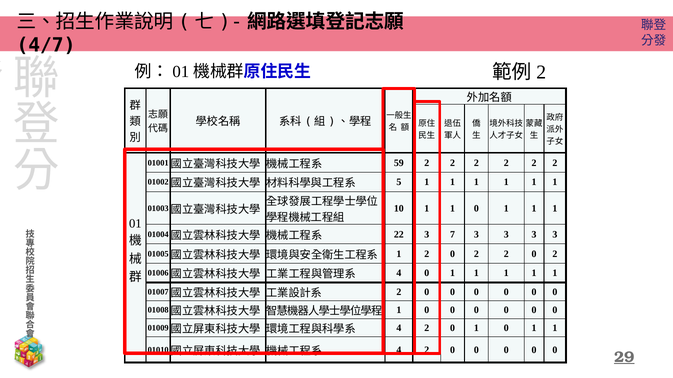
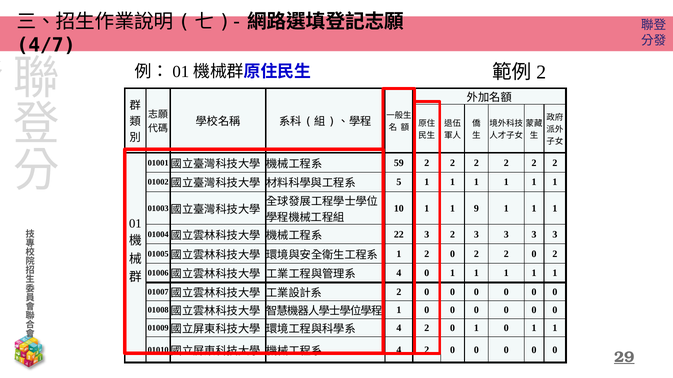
1 1 0: 0 -> 9
3 7: 7 -> 2
